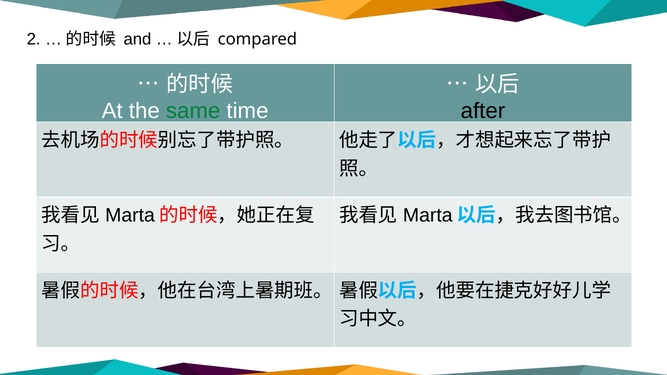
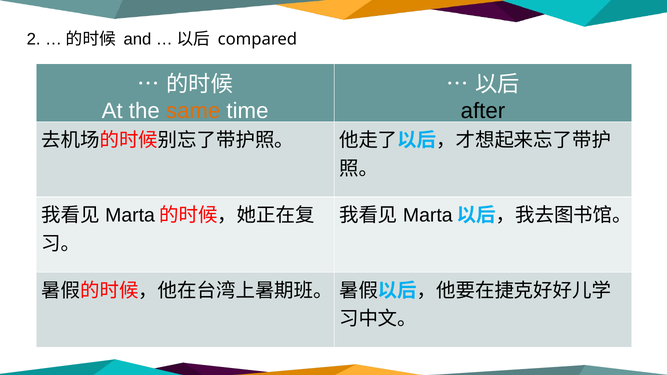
same colour: green -> orange
